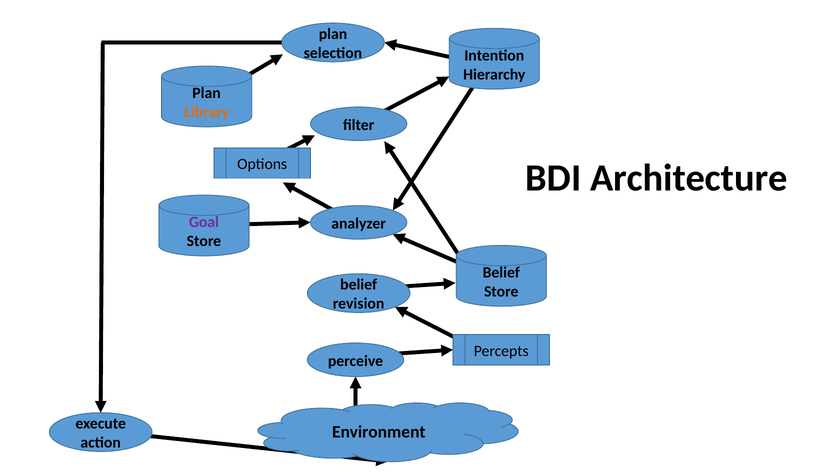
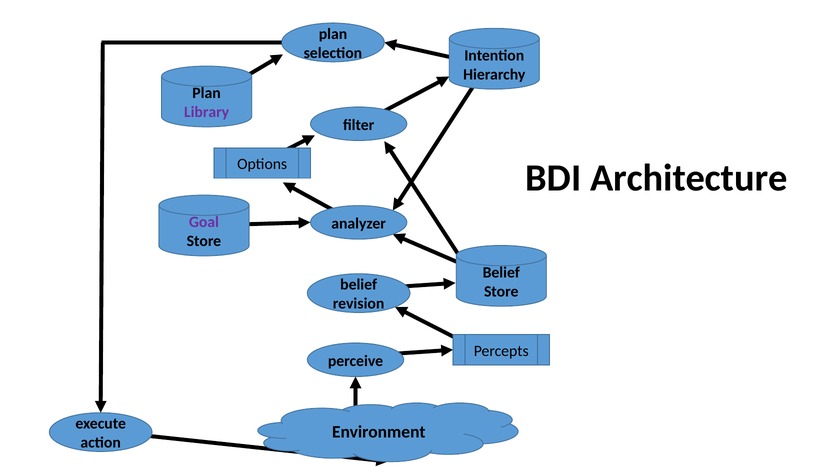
Library colour: orange -> purple
